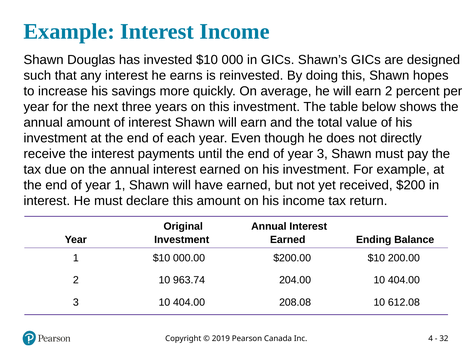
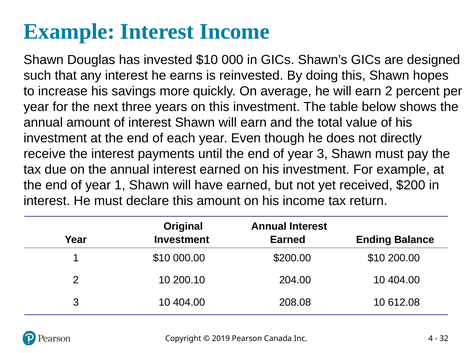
963.74: 963.74 -> 200.10
